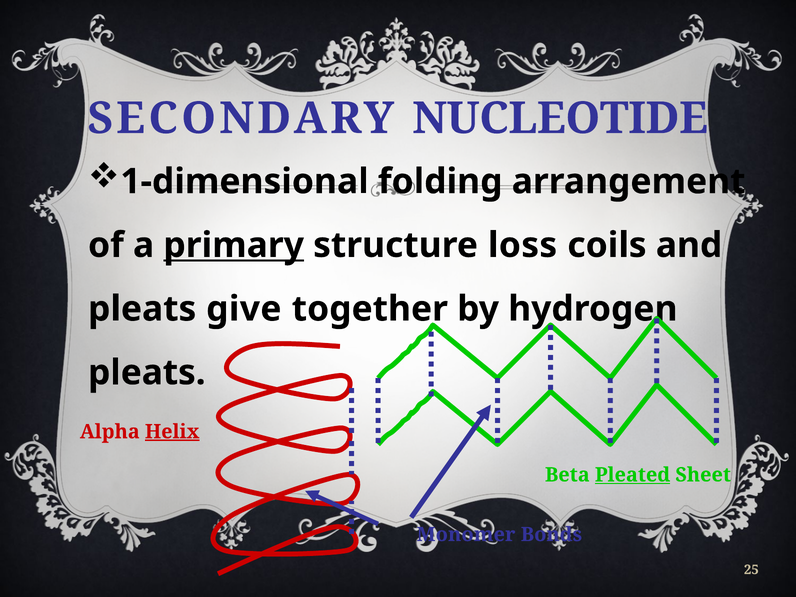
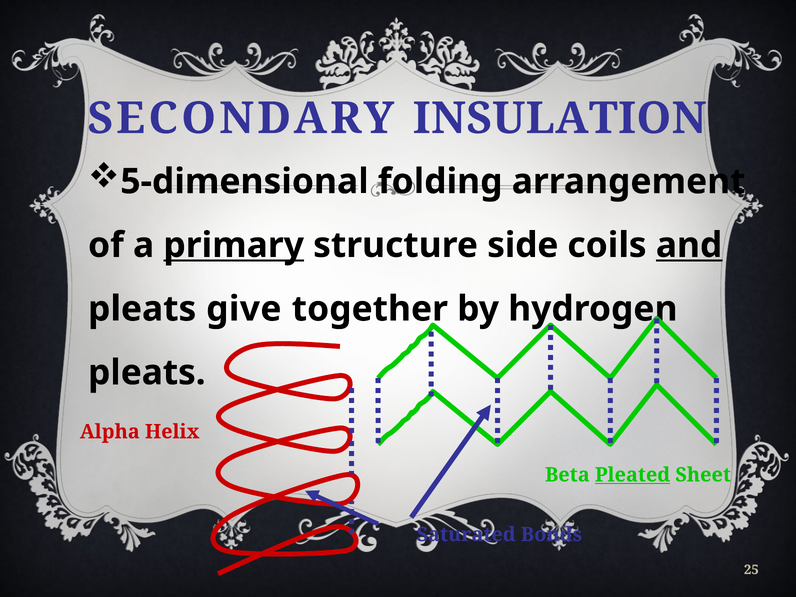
NUCLEOTIDE: NUCLEOTIDE -> INSULATION
1-dimensional: 1-dimensional -> 5-dimensional
loss: loss -> side
and underline: none -> present
Helix underline: present -> none
Monomer: Monomer -> Saturated
